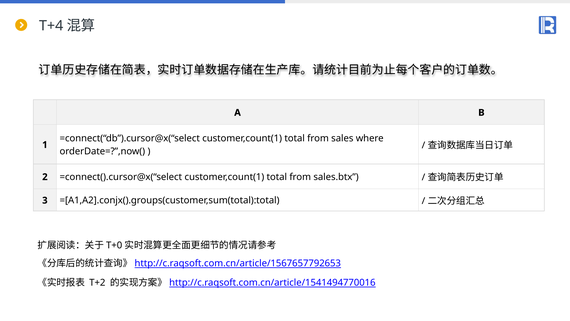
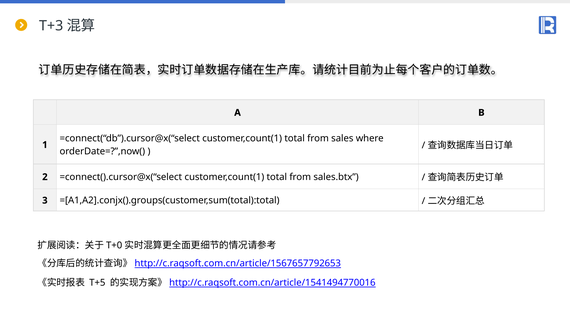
T+4: T+4 -> T+3
T+2: T+2 -> T+5
